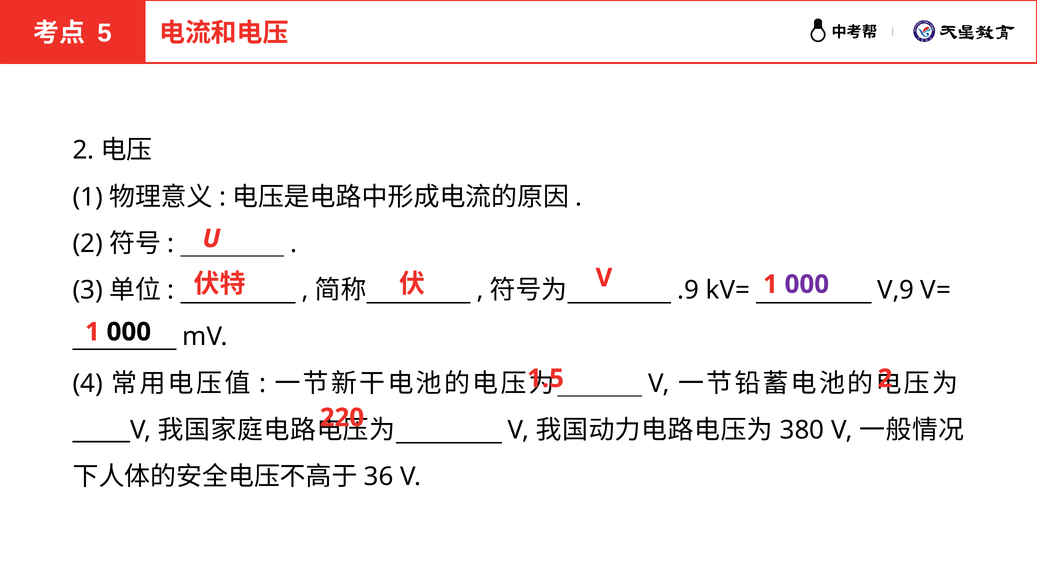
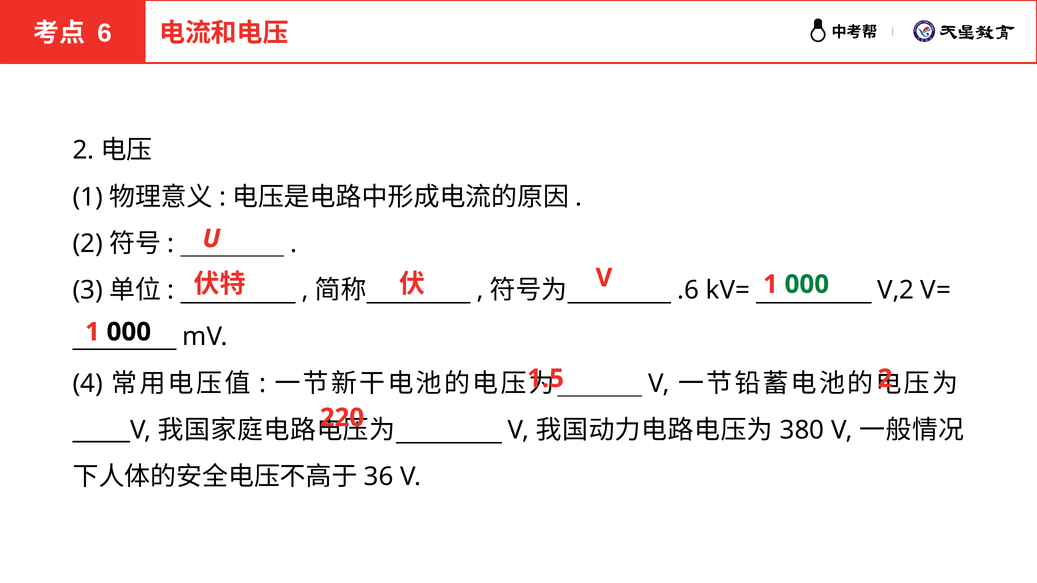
5: 5 -> 6
000 at (807, 284) colour: purple -> green
.9: .9 -> .6
V,9: V,9 -> V,2
